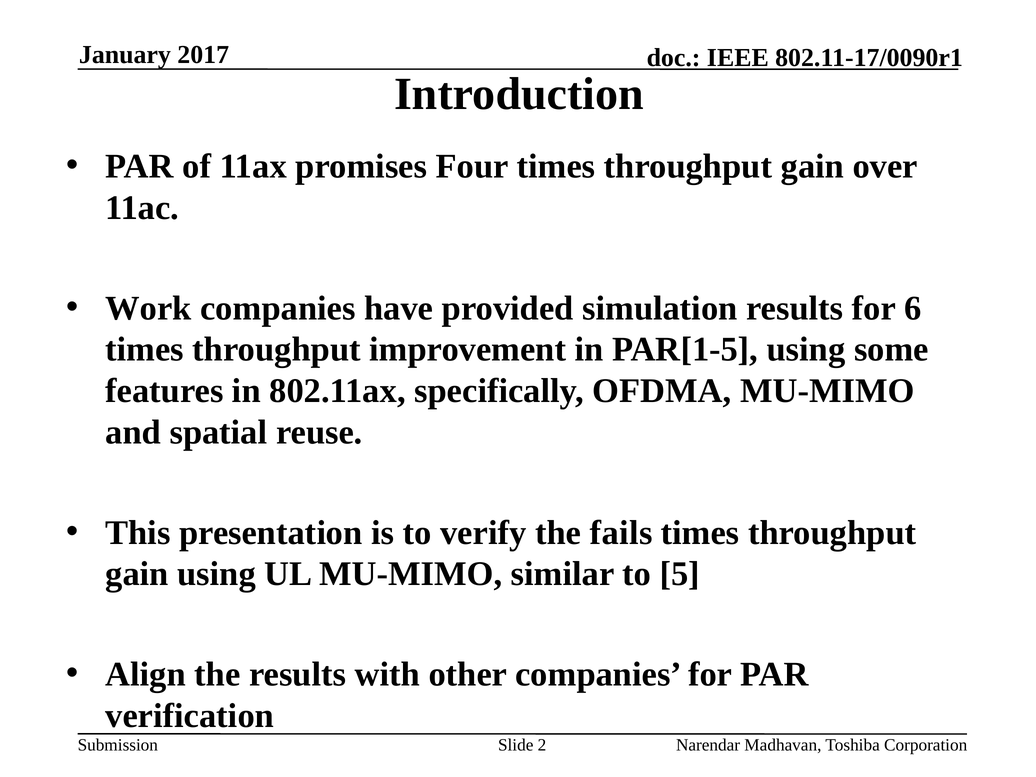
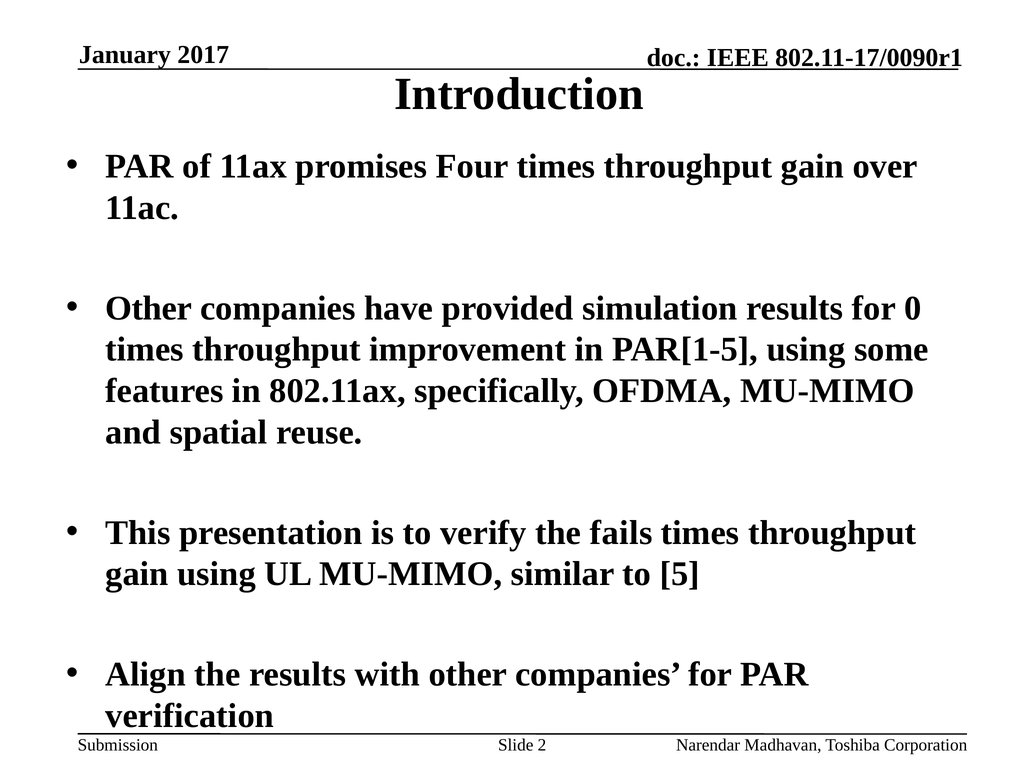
Work at (148, 308): Work -> Other
6: 6 -> 0
